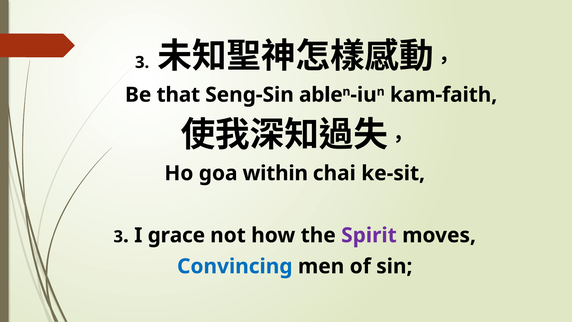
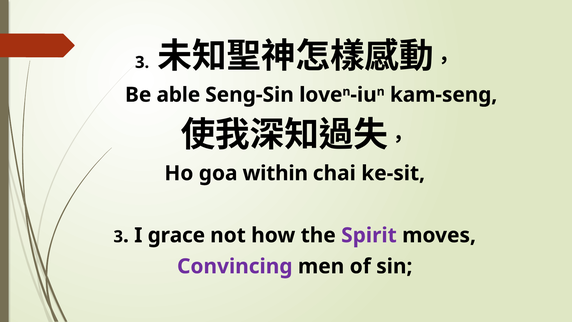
that: that -> able
able: able -> love
kam-faith: kam-faith -> kam-seng
Convincing colour: blue -> purple
